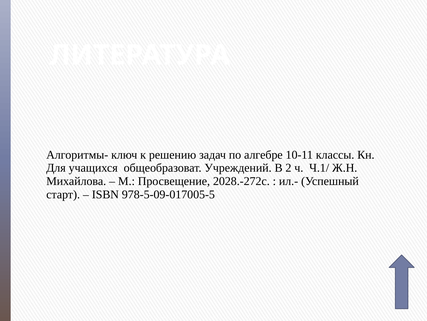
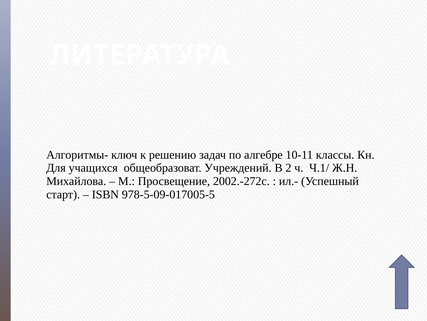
2028.-272с: 2028.-272с -> 2002.-272с
